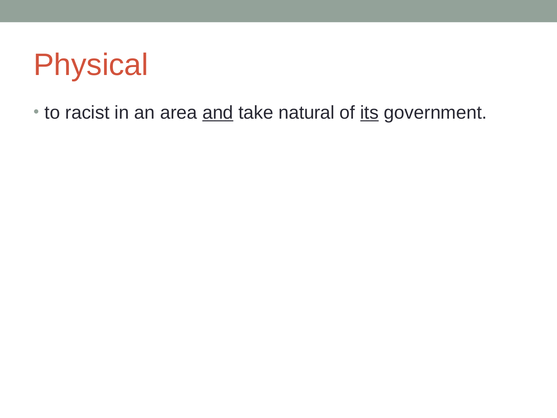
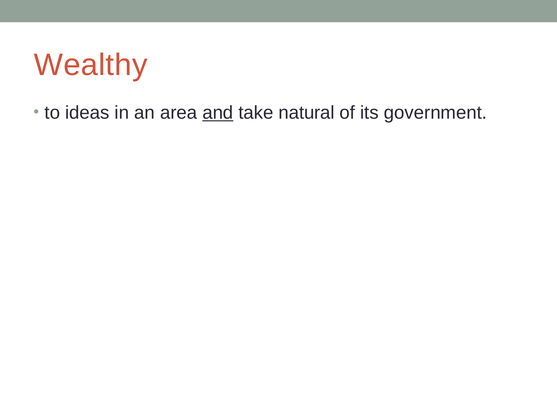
Physical: Physical -> Wealthy
racist: racist -> ideas
its underline: present -> none
